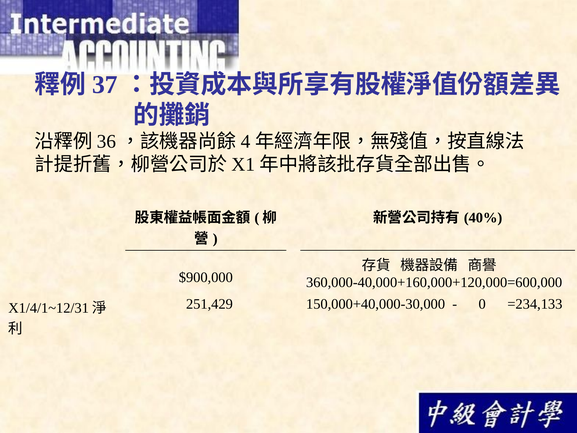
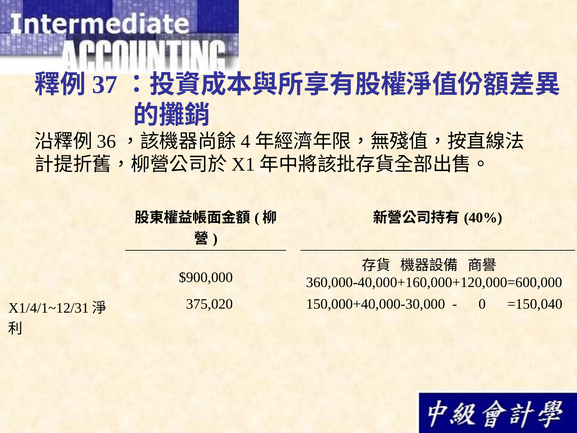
251,429: 251,429 -> 375,020
=234,133: =234,133 -> =150,040
